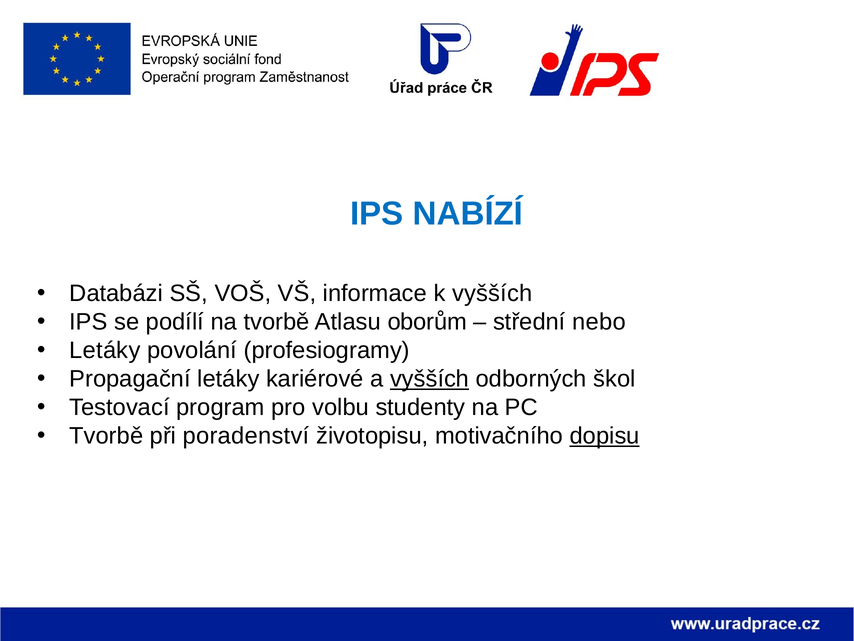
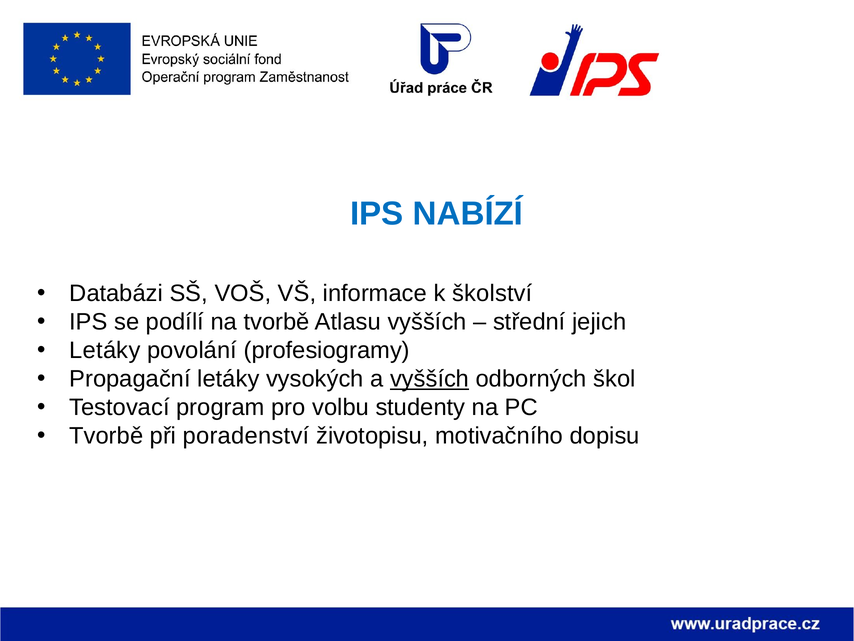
k vyšších: vyšších -> školství
Atlasu oborům: oborům -> vyšších
nebo: nebo -> jejich
kariérové: kariérové -> vysokých
dopisu underline: present -> none
